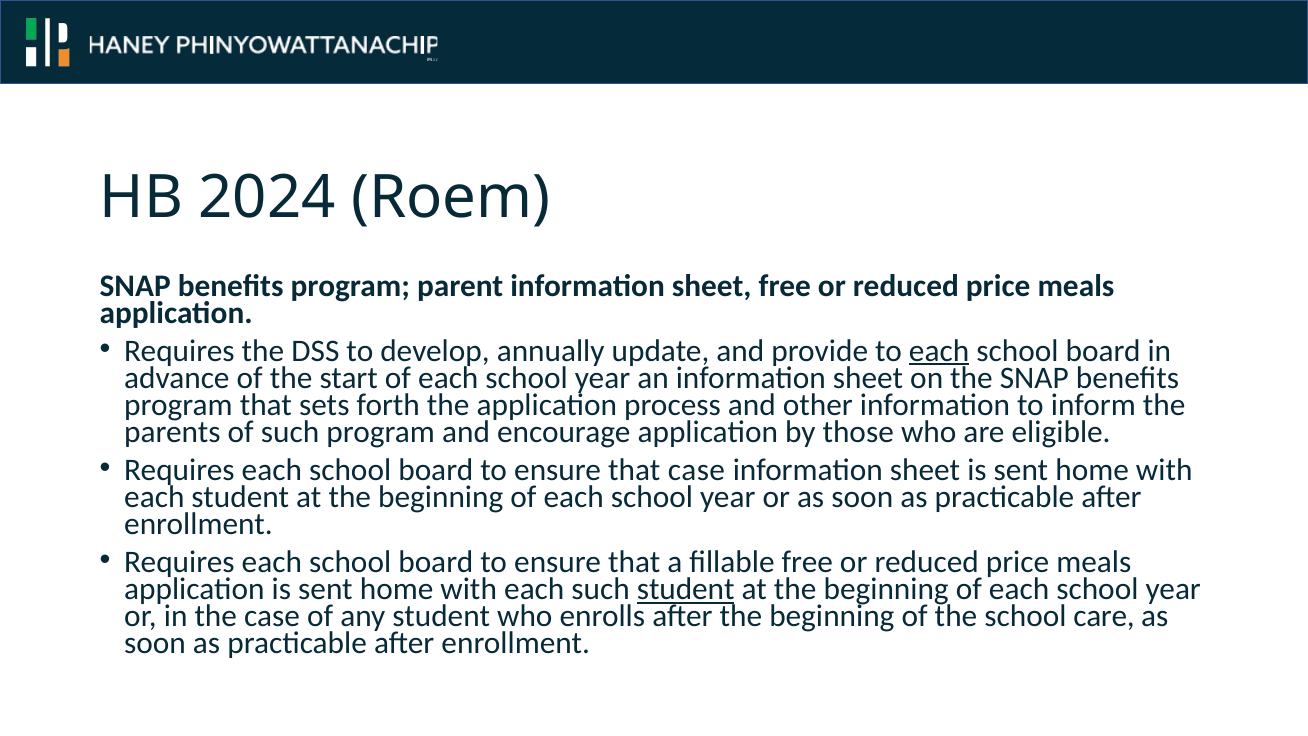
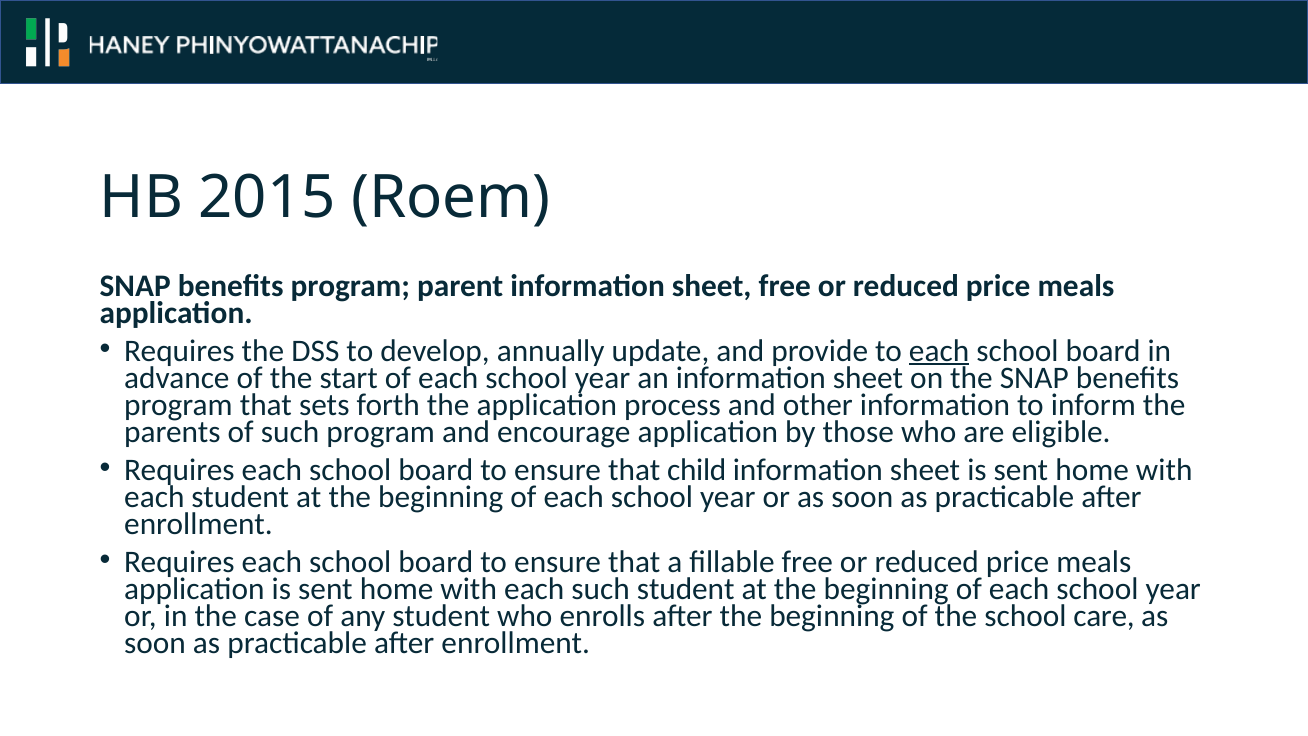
2024: 2024 -> 2015
that case: case -> child
student at (686, 589) underline: present -> none
